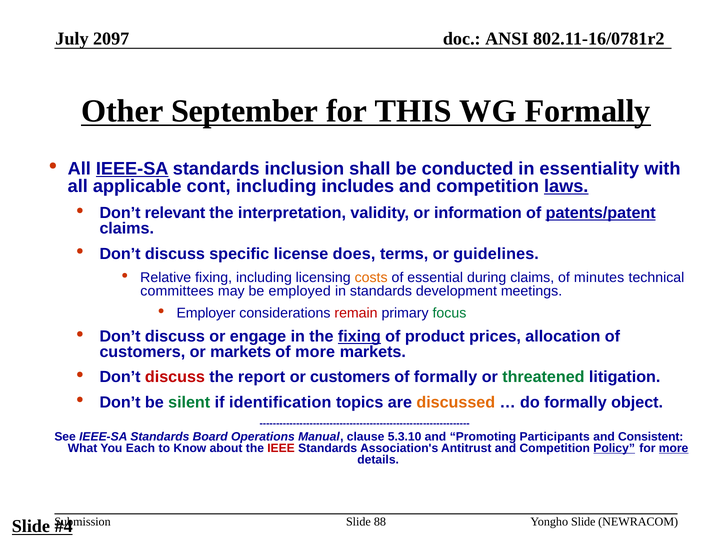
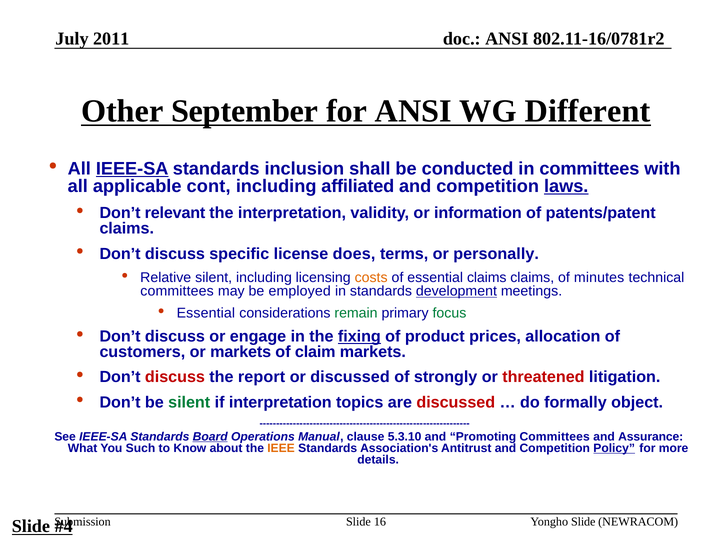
2097: 2097 -> 2011
for THIS: THIS -> ANSI
WG Formally: Formally -> Different
in essentiality: essentiality -> committees
includes: includes -> affiliated
patents/patent underline: present -> none
guidelines: guidelines -> personally
Relative fixing: fixing -> silent
essential during: during -> claims
development underline: none -> present
Employer at (206, 313): Employer -> Essential
remain colour: red -> green
of more: more -> claim
or customers: customers -> discussed
of formally: formally -> strongly
threatened colour: green -> red
if identification: identification -> interpretation
discussed at (456, 403) colour: orange -> red
Board underline: none -> present
Promoting Participants: Participants -> Committees
Consistent: Consistent -> Assurance
Each: Each -> Such
IEEE colour: red -> orange
more at (674, 449) underline: present -> none
88: 88 -> 16
